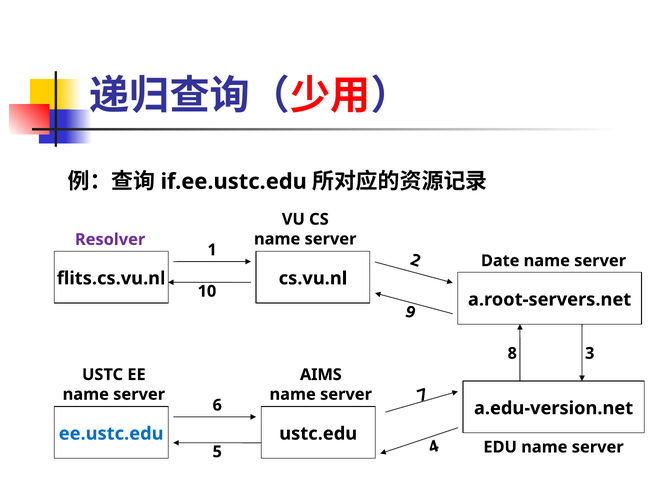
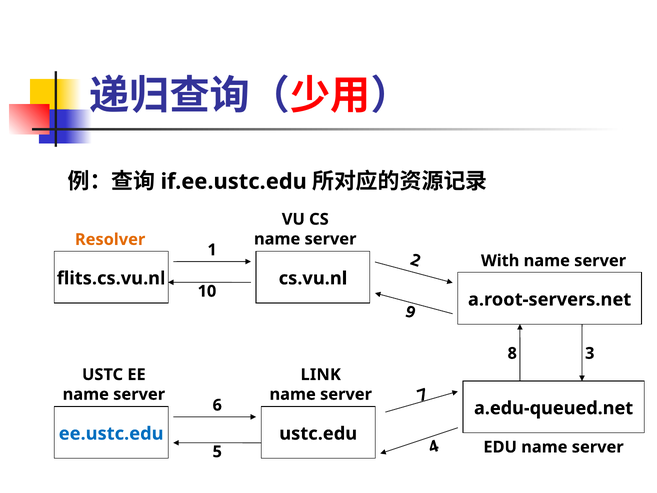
Resolver colour: purple -> orange
Date: Date -> With
AIMS: AIMS -> LINK
a.edu-version.net: a.edu-version.net -> a.edu-queued.net
